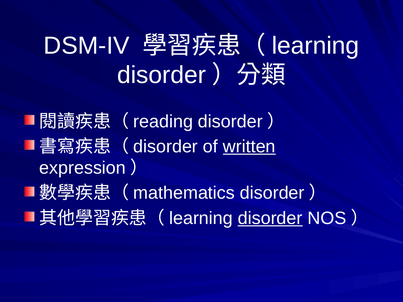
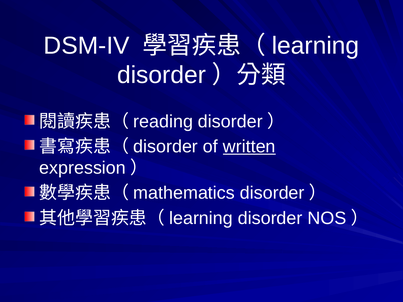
disorder at (270, 218) underline: present -> none
